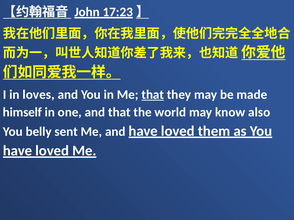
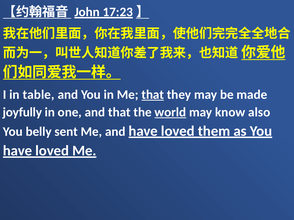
loves: loves -> table
himself: himself -> joyfully
world underline: none -> present
